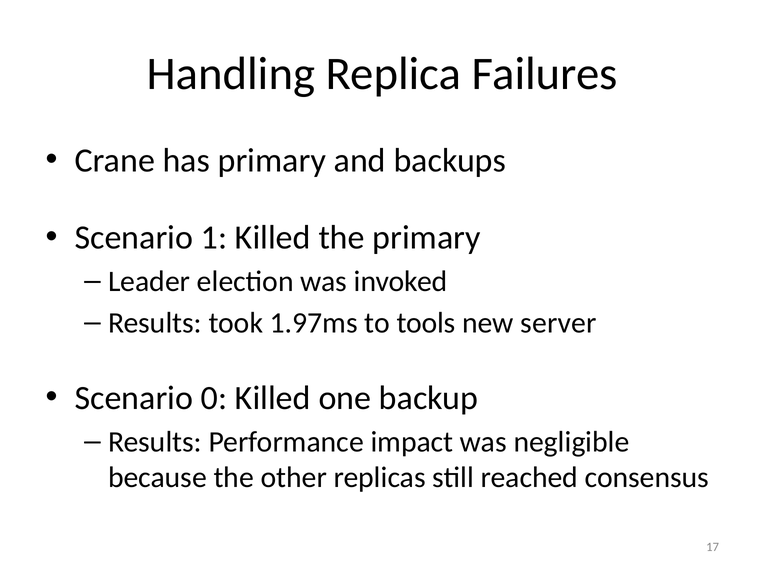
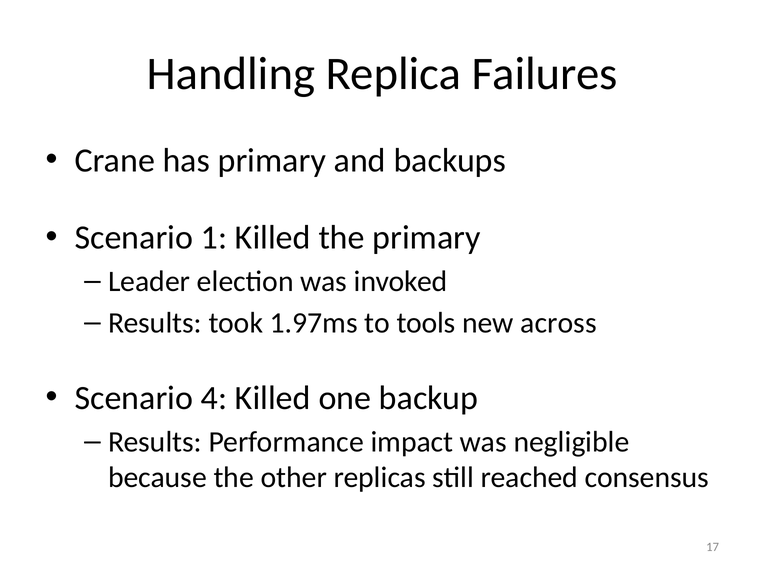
server: server -> across
0: 0 -> 4
